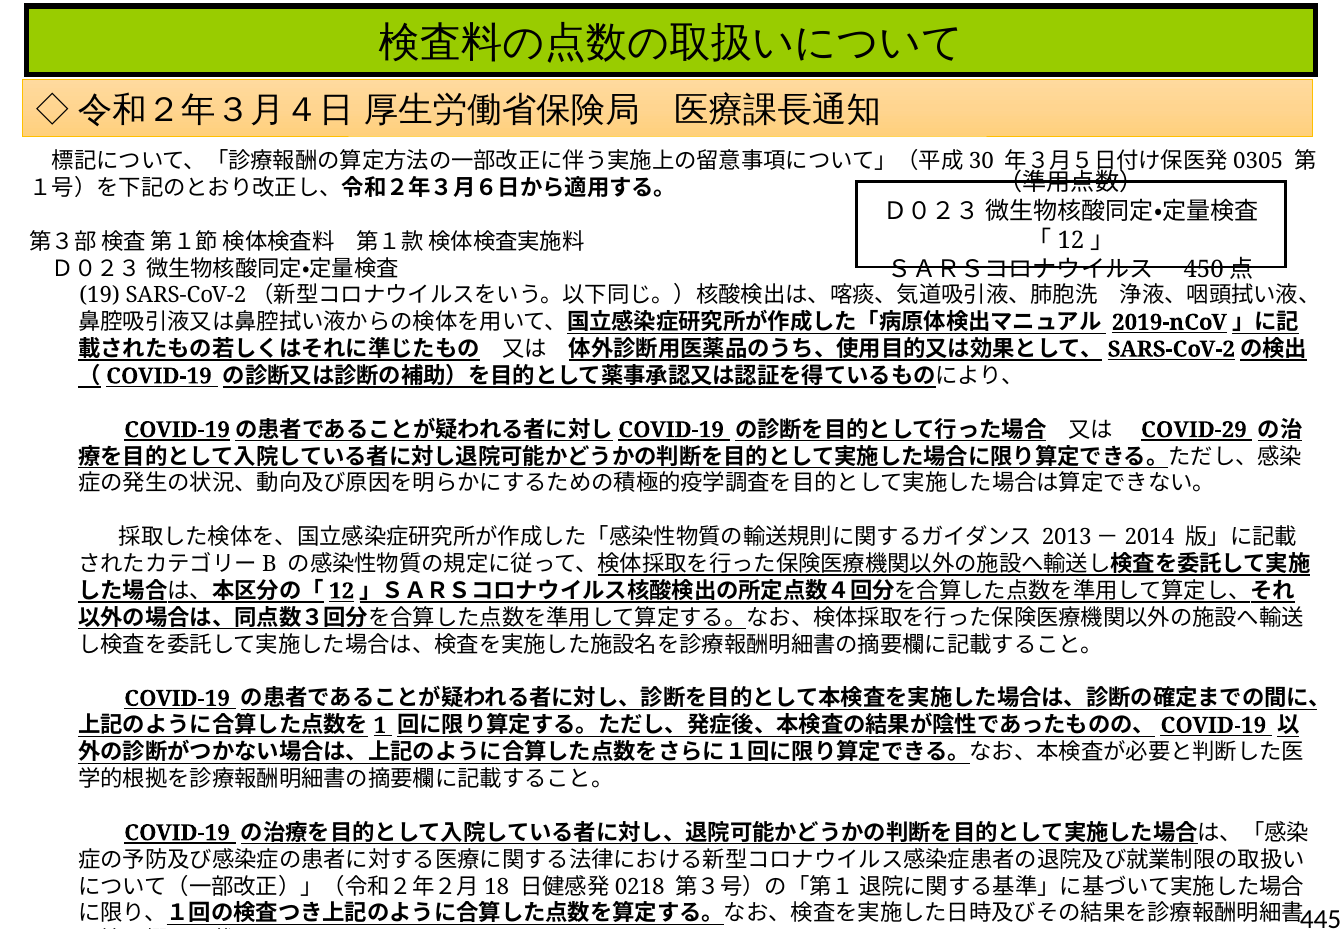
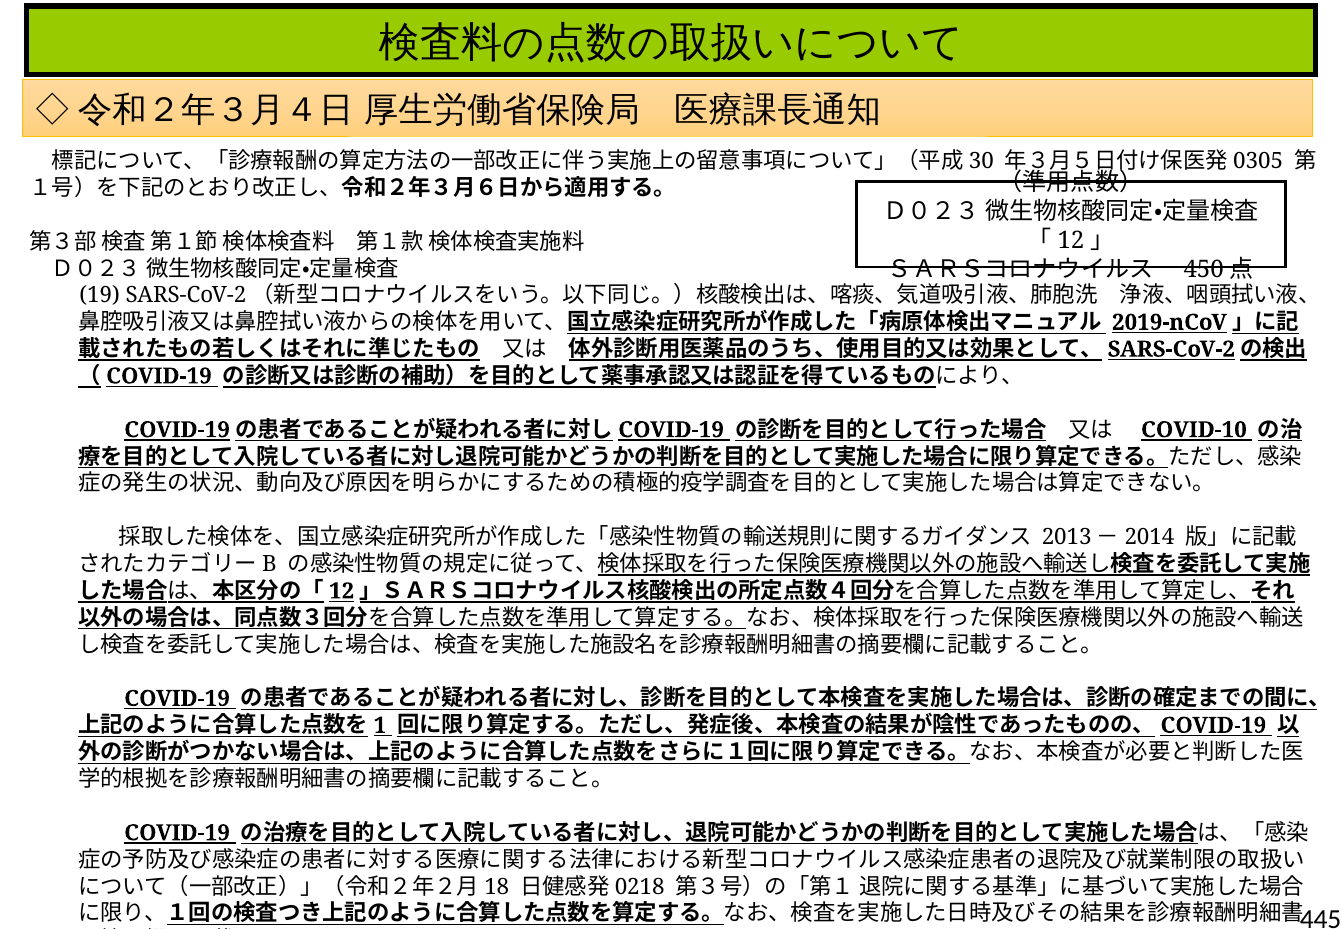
COVID-29: COVID-29 -> COVID-10
